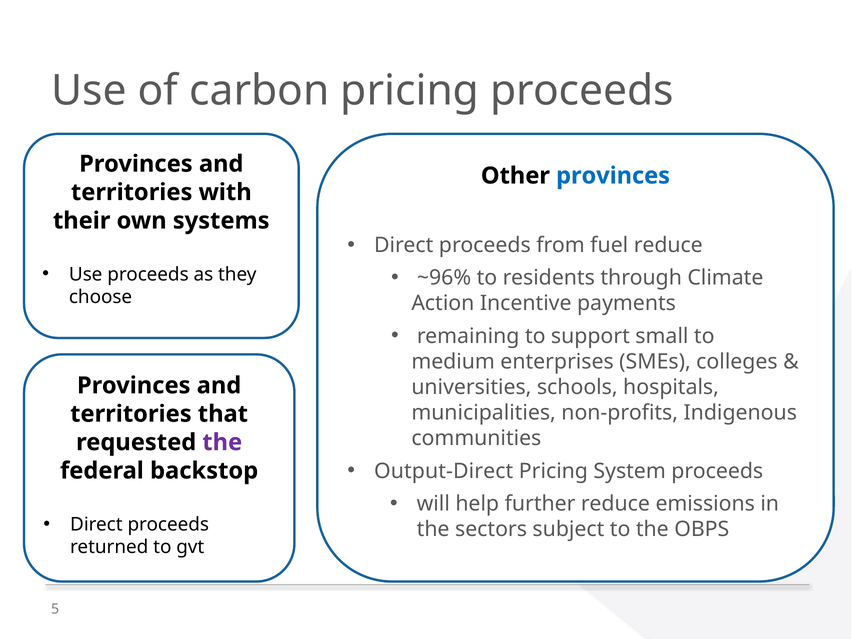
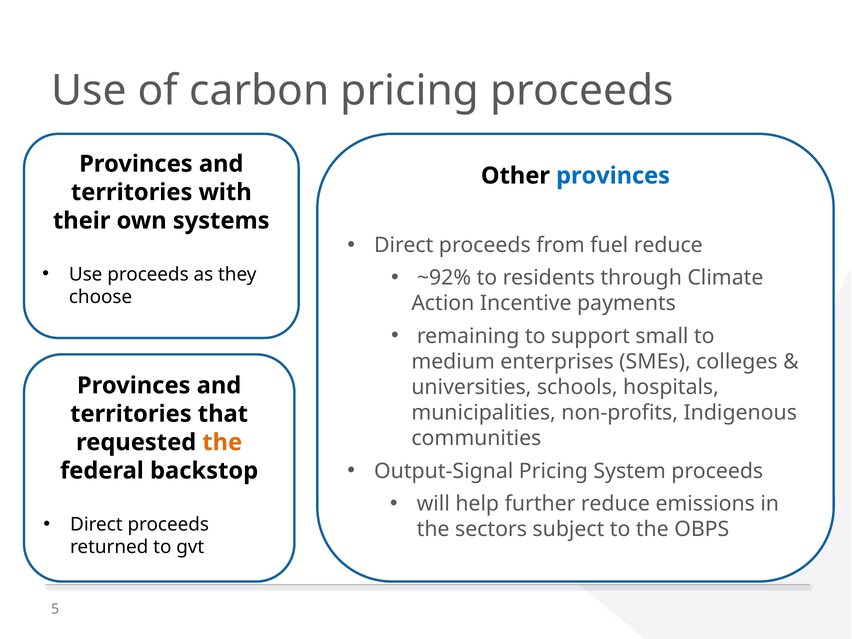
~96%: ~96% -> ~92%
the at (222, 442) colour: purple -> orange
Output-Direct: Output-Direct -> Output-Signal
